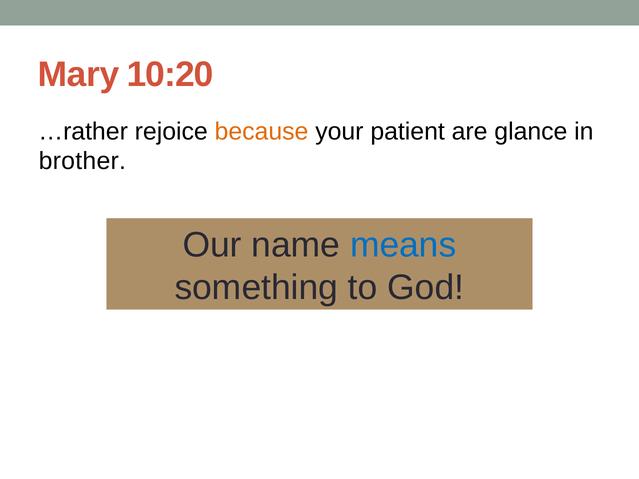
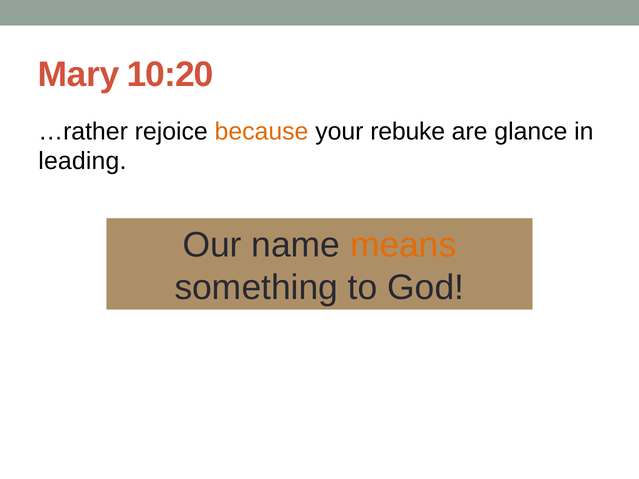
patient: patient -> rebuke
brother: brother -> leading
means colour: blue -> orange
